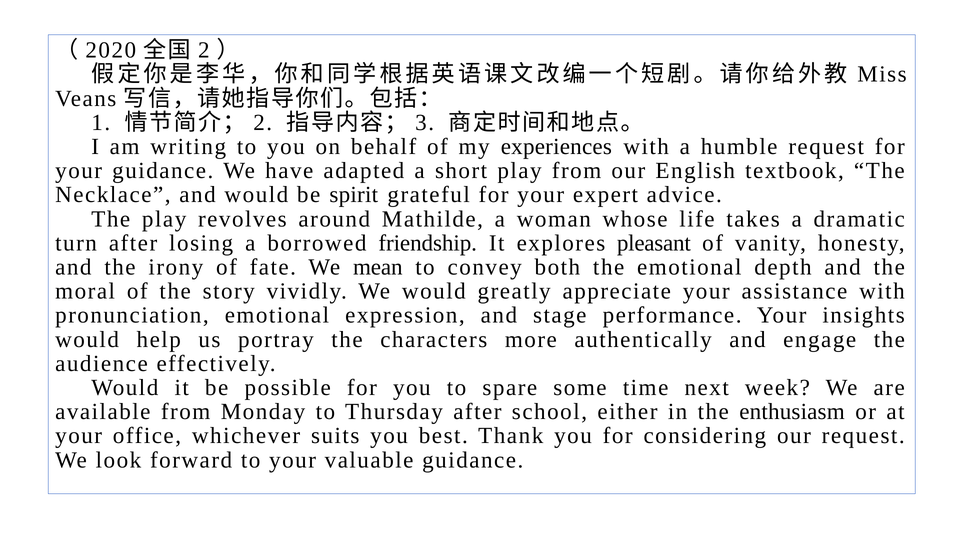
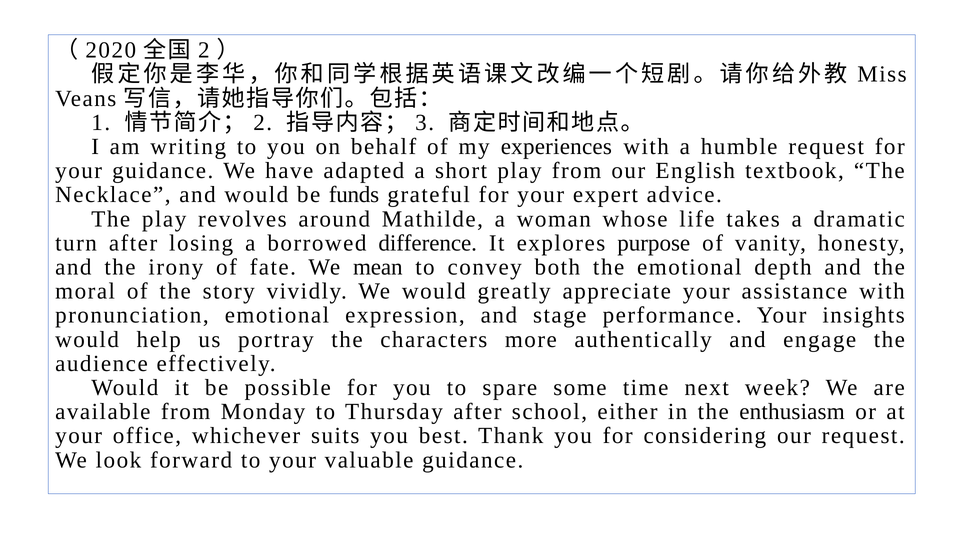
spirit: spirit -> funds
friendship: friendship -> difference
pleasant: pleasant -> purpose
